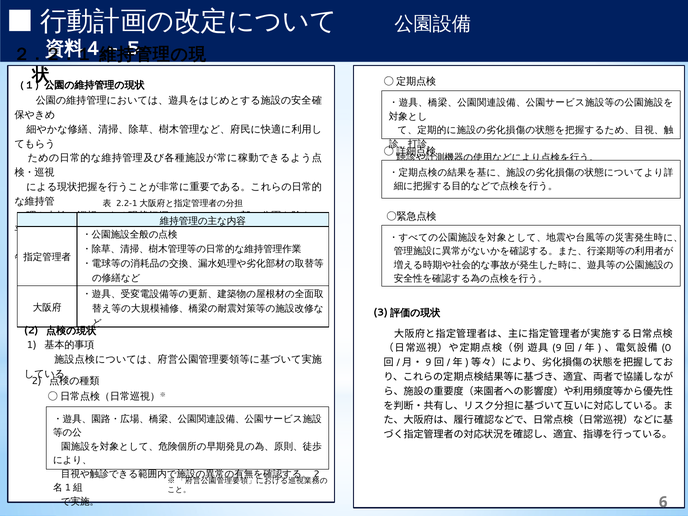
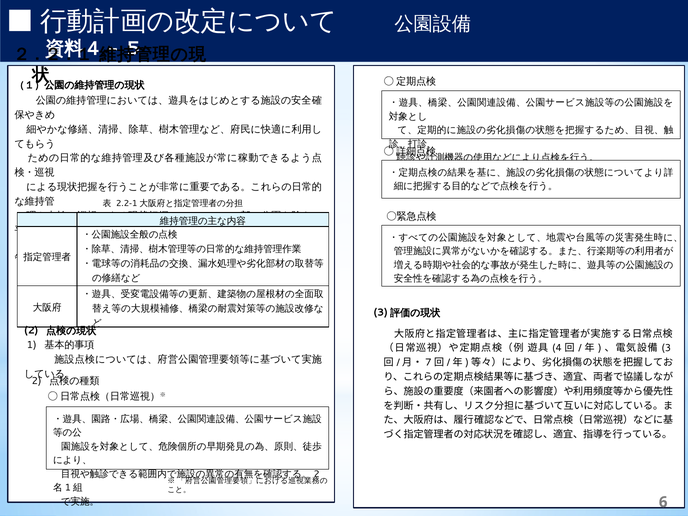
9 at (557, 348): 9 -> 4
0: 0 -> 3
9 at (428, 363): 9 -> 7
